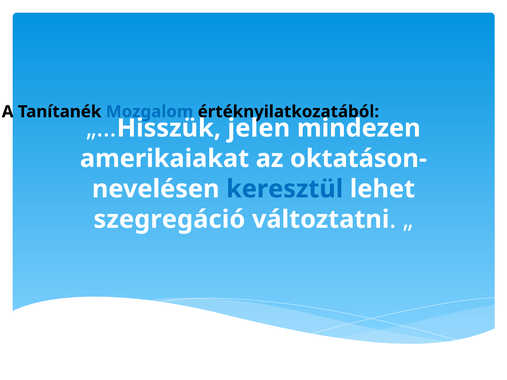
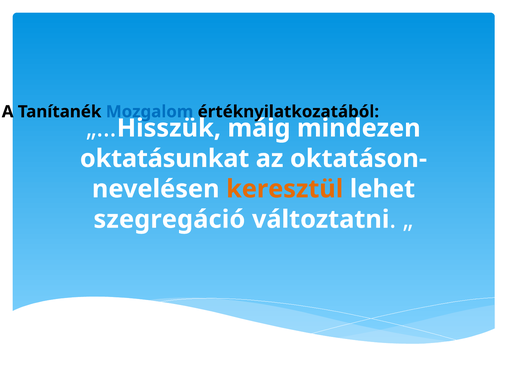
jelen: jelen -> máig
amerikaiakat: amerikaiakat -> oktatásunkat
keresztül colour: blue -> orange
